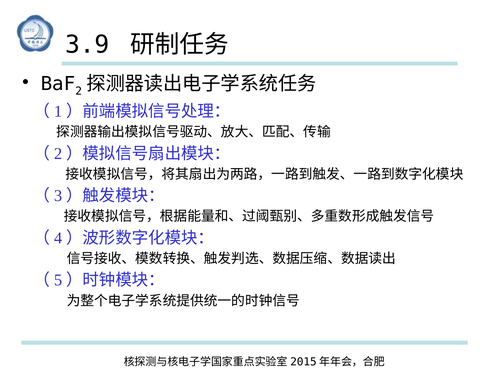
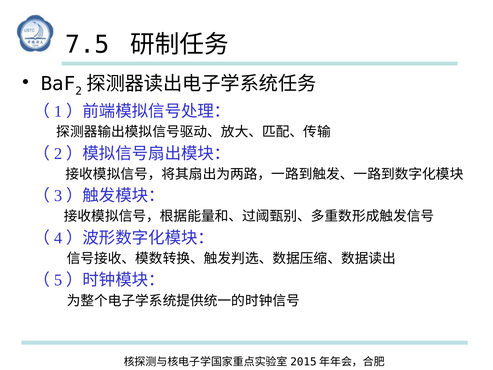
3.9: 3.9 -> 7.5
